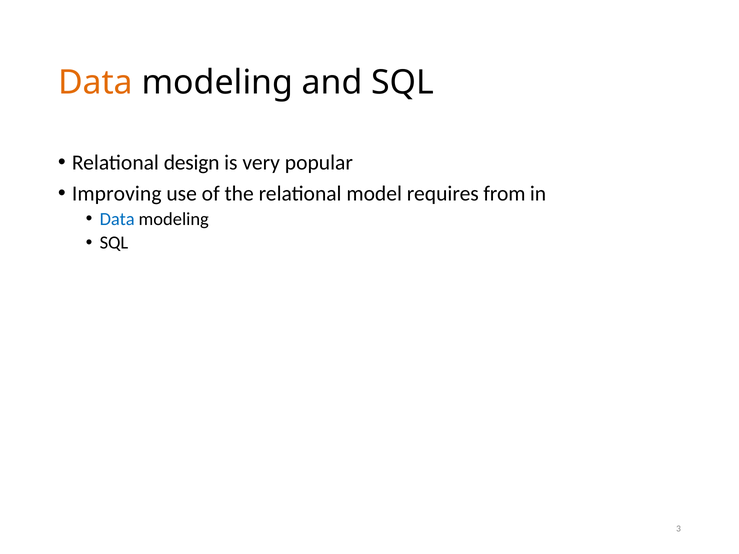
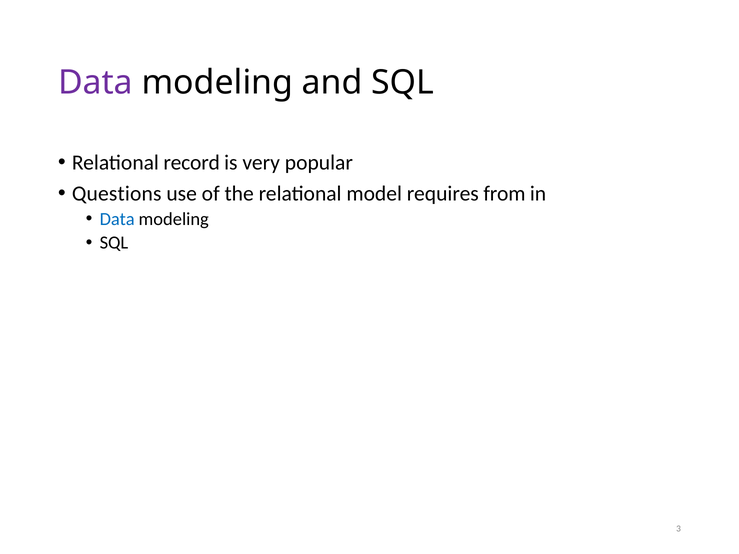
Data at (96, 83) colour: orange -> purple
design: design -> record
Improving: Improving -> Questions
